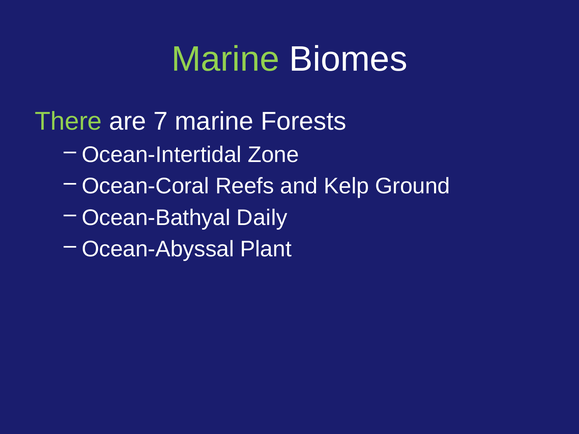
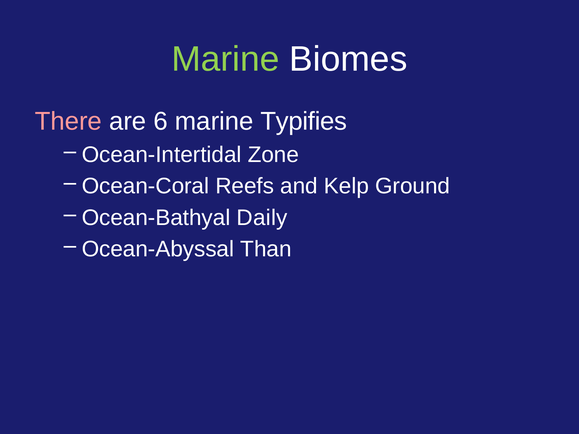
There colour: light green -> pink
7: 7 -> 6
Forests: Forests -> Typifies
Plant: Plant -> Than
